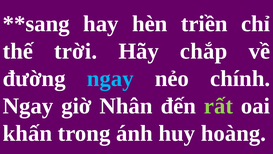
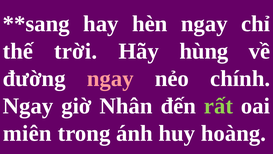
hèn triền: triền -> ngay
chắp: chắp -> hùng
ngay at (110, 78) colour: light blue -> pink
khấn: khấn -> miên
